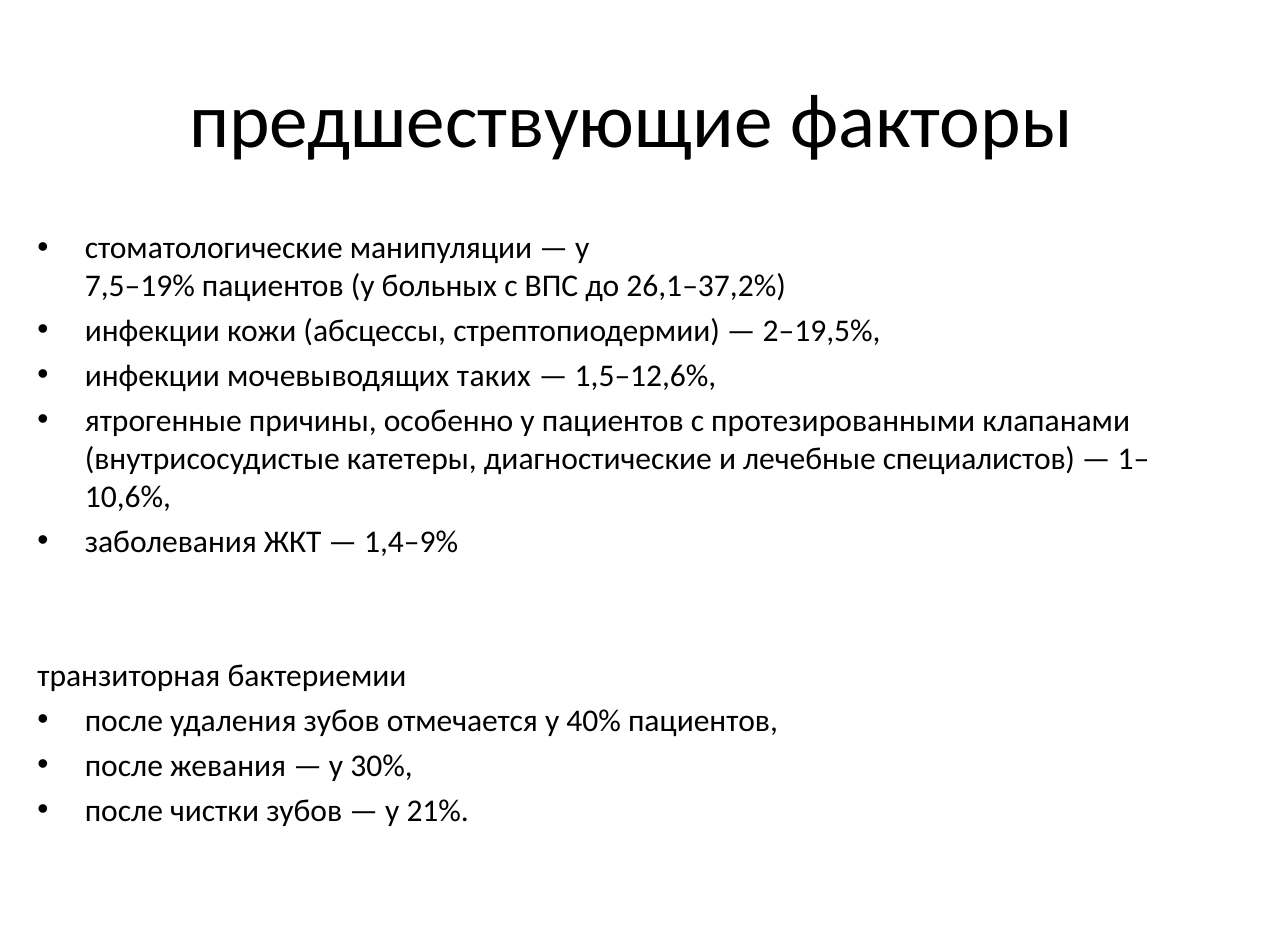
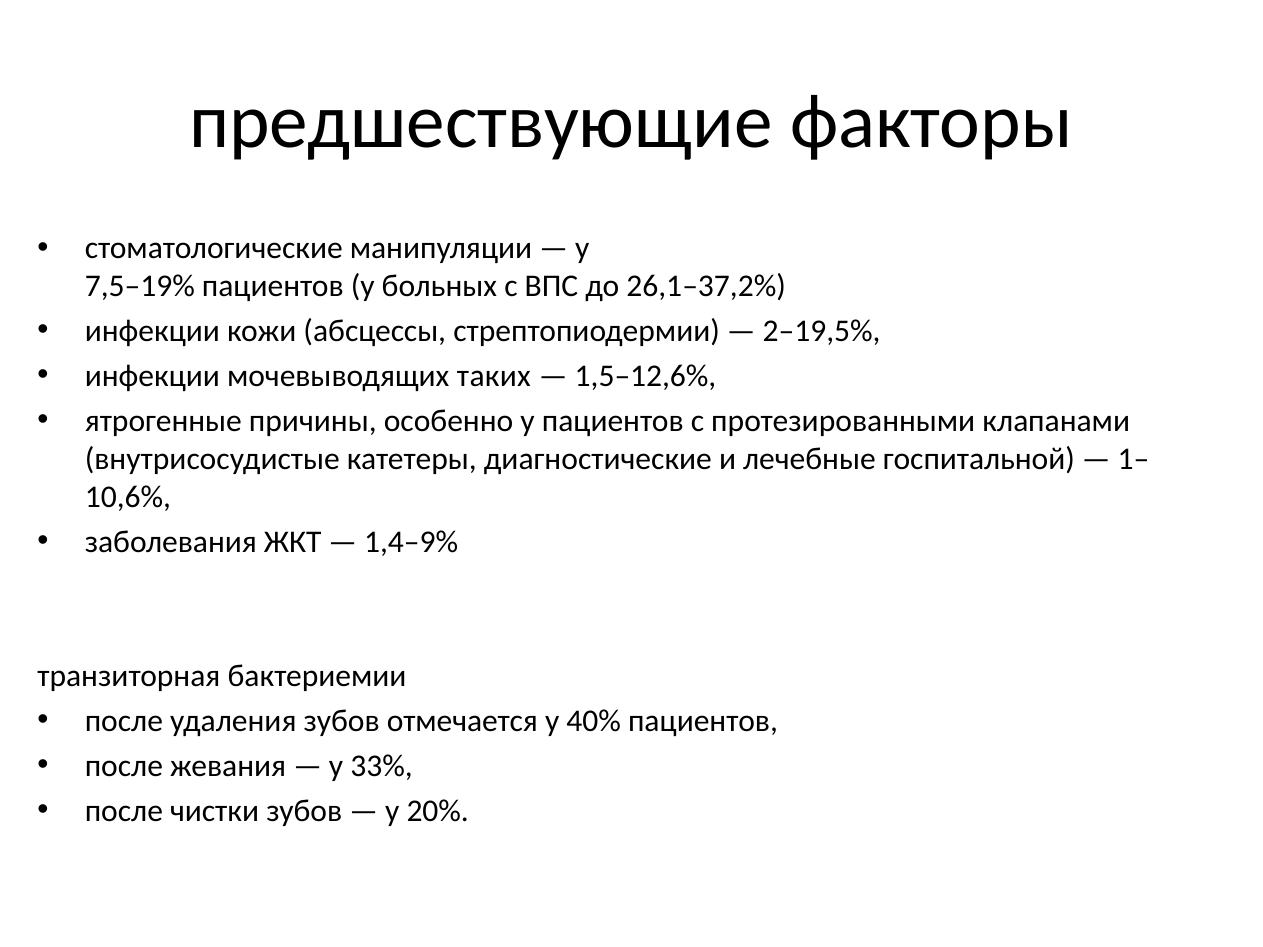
специалистов: специалистов -> госпитальной
30%: 30% -> 33%
21%: 21% -> 20%
